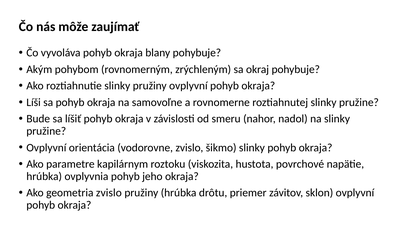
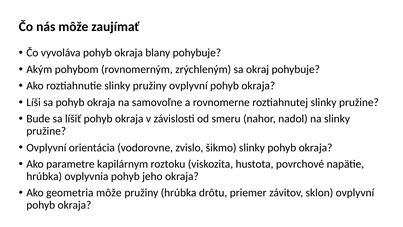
geometria zvislo: zvislo -> môže
